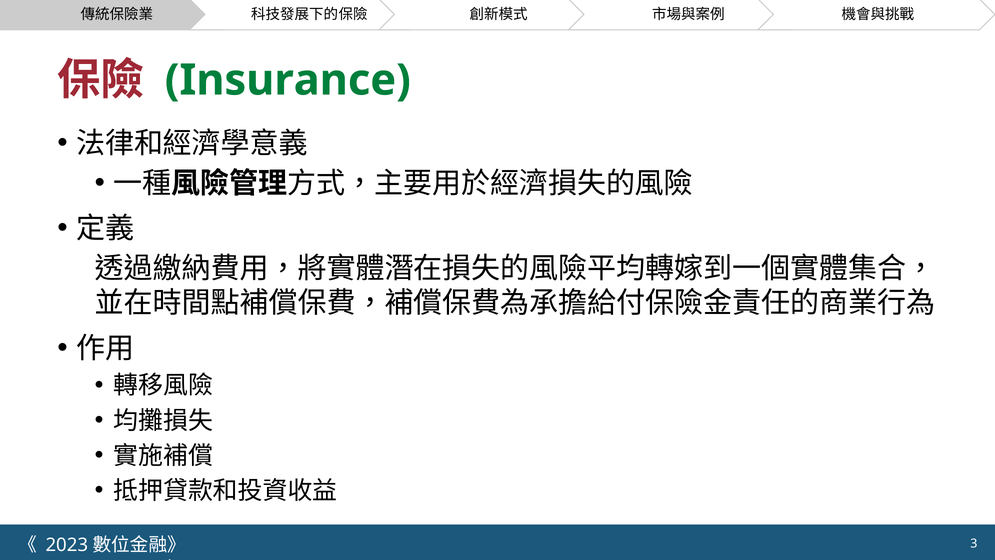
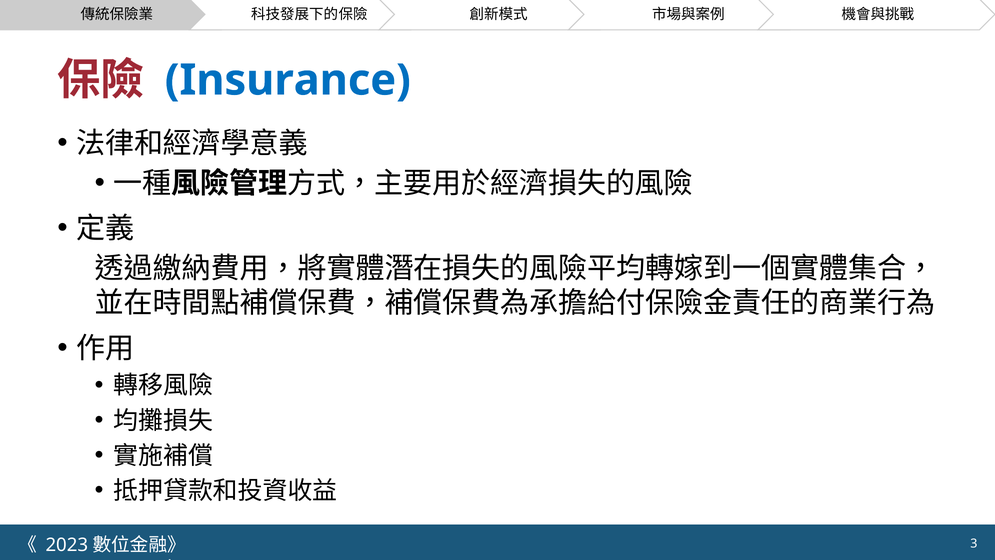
Insurance colour: green -> blue
